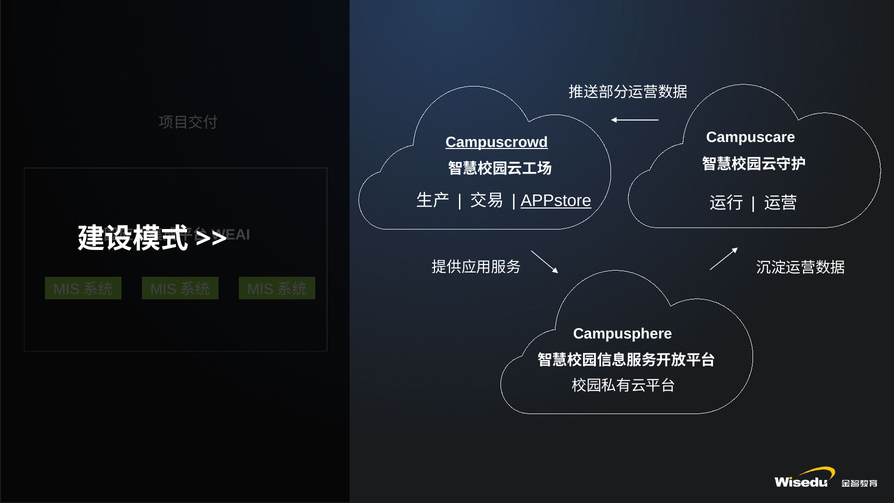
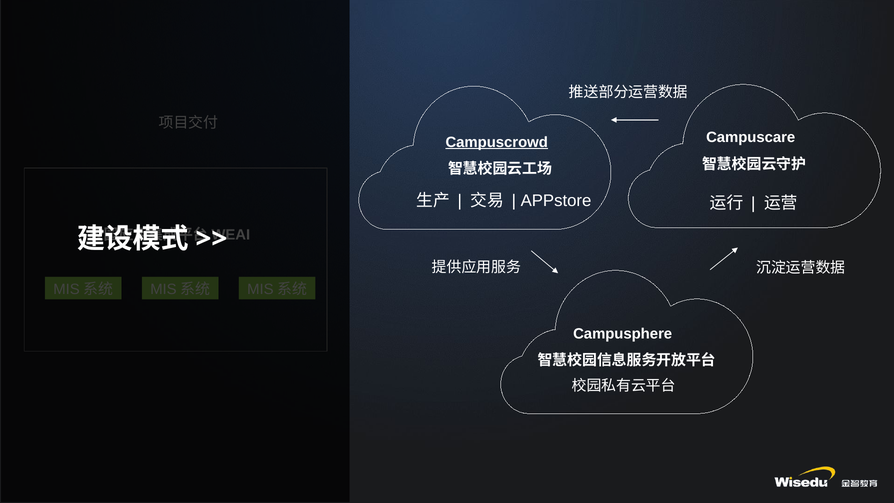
APPstore underline: present -> none
